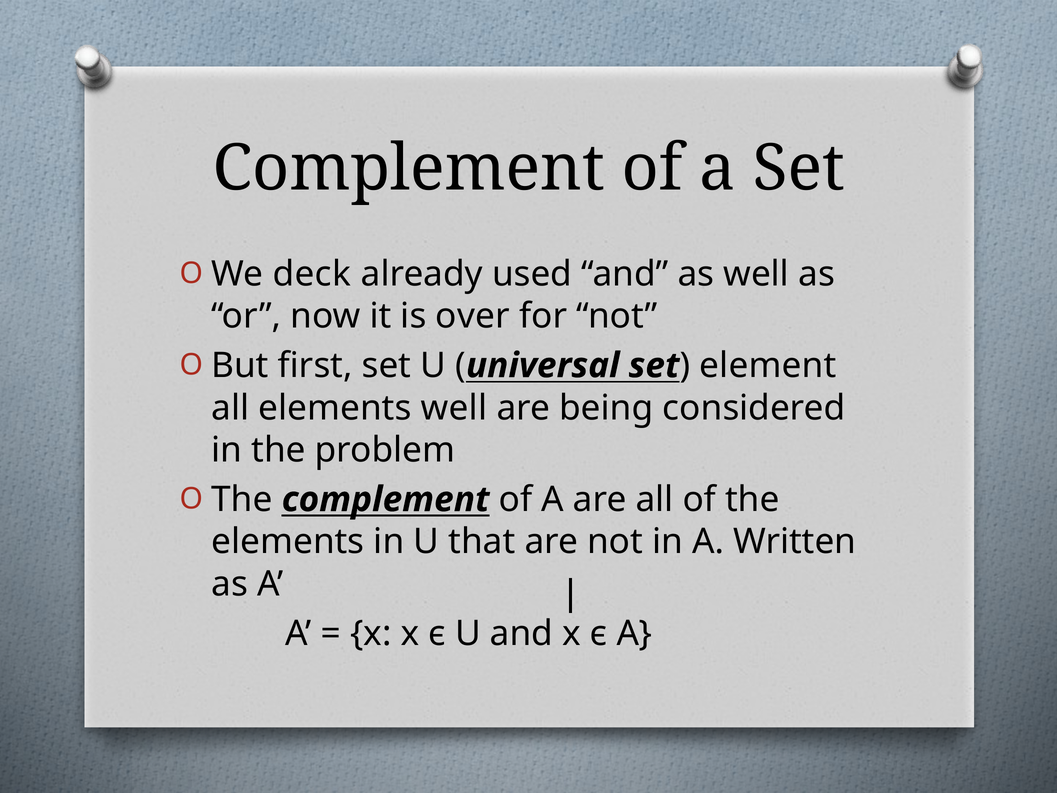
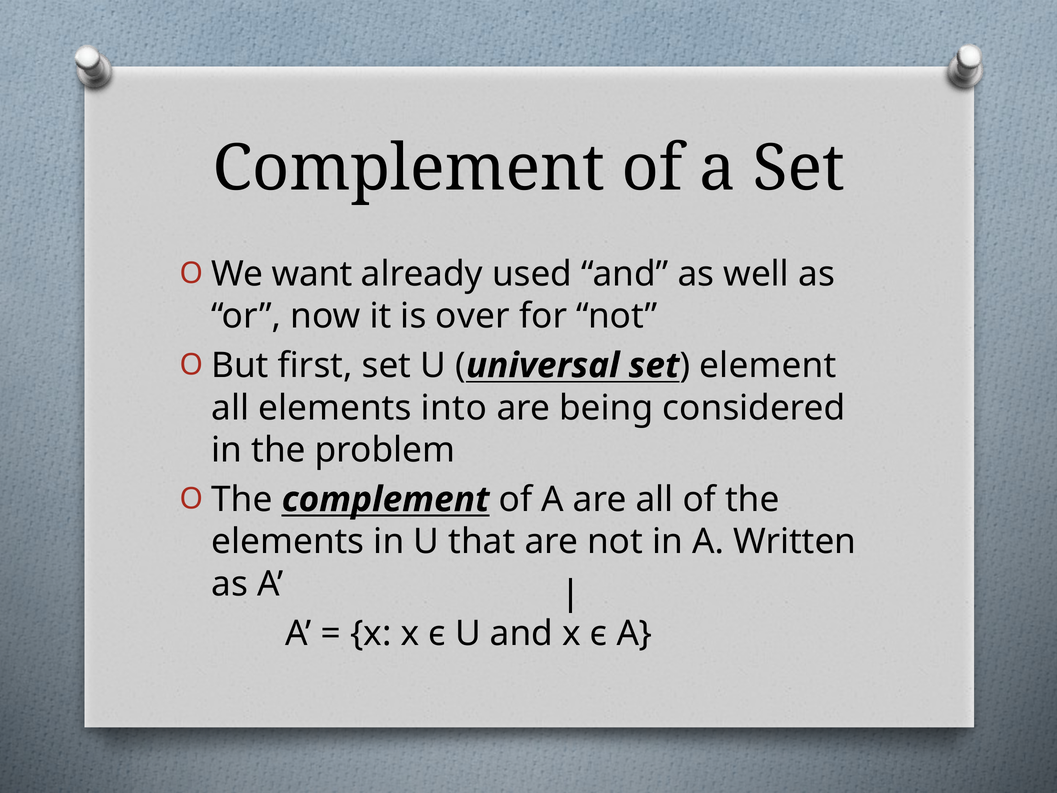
deck: deck -> want
elements well: well -> into
